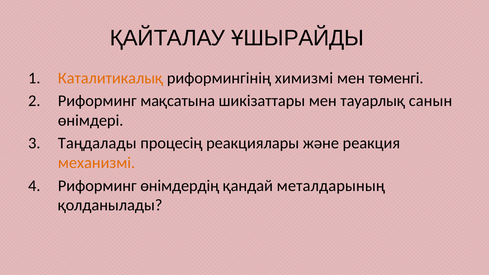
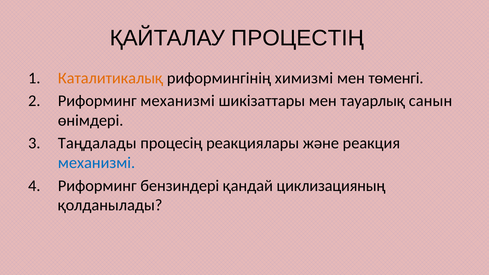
ҰШЫРАЙДЫ: ҰШЫРАЙДЫ -> ПРОЦЕСТІҢ
Риформинг мақсатына: мақсатына -> механизмі
механизмі at (97, 163) colour: orange -> blue
өнімдердің: өнімдердің -> бензиндері
металдарының: металдарының -> циклизацияның
